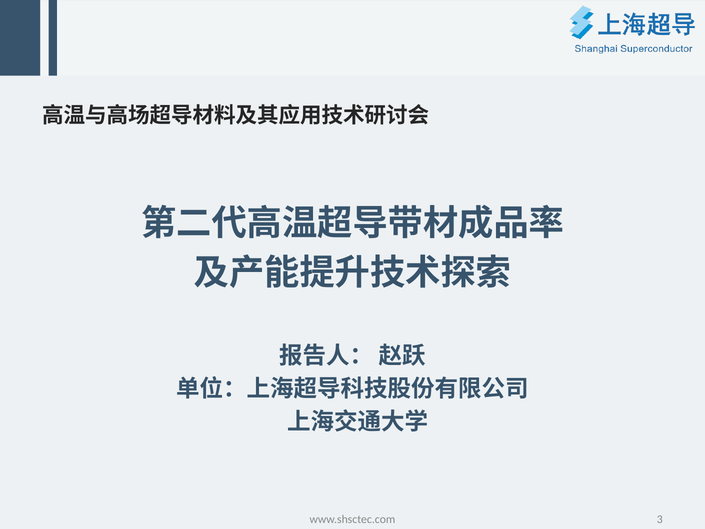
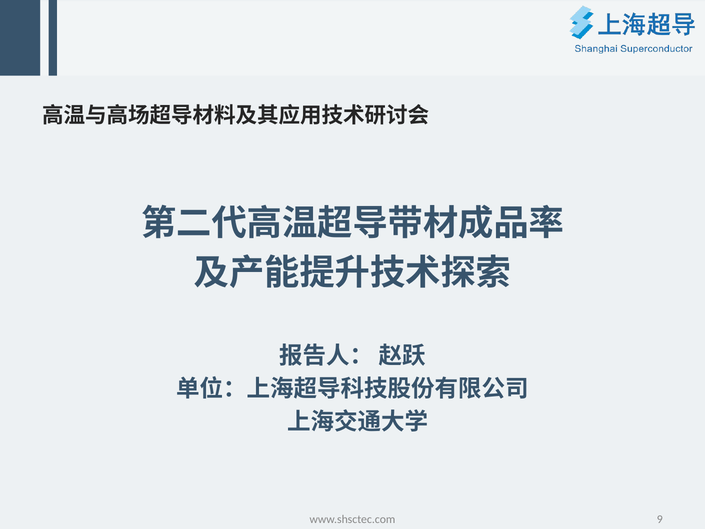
3: 3 -> 9
